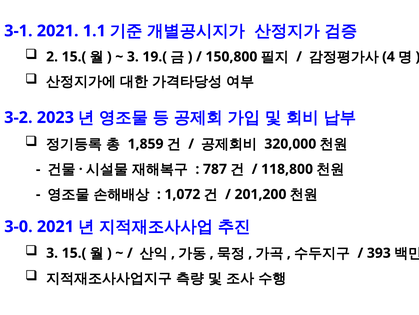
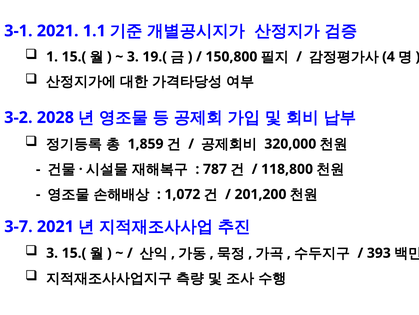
2: 2 -> 1
2023: 2023 -> 2028
3-0: 3-0 -> 3-7
